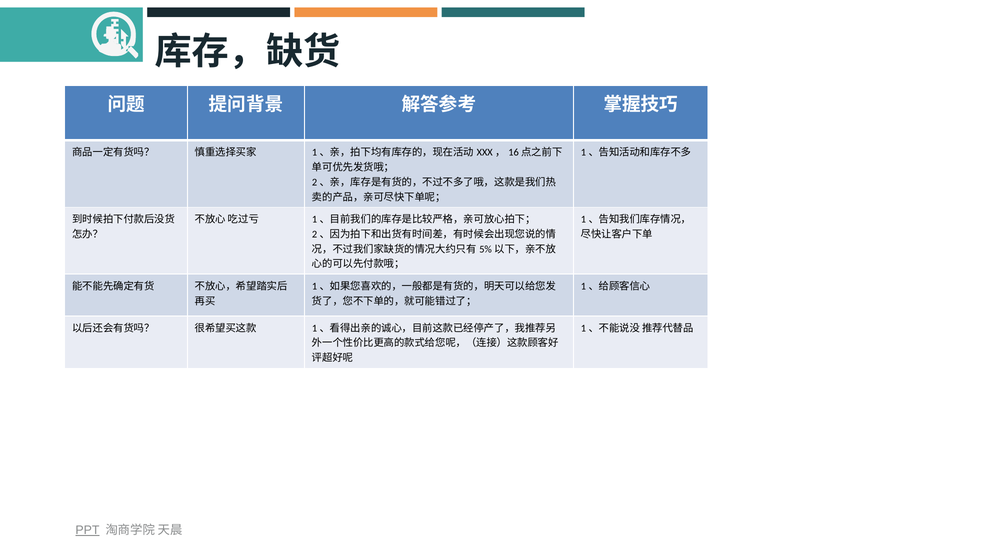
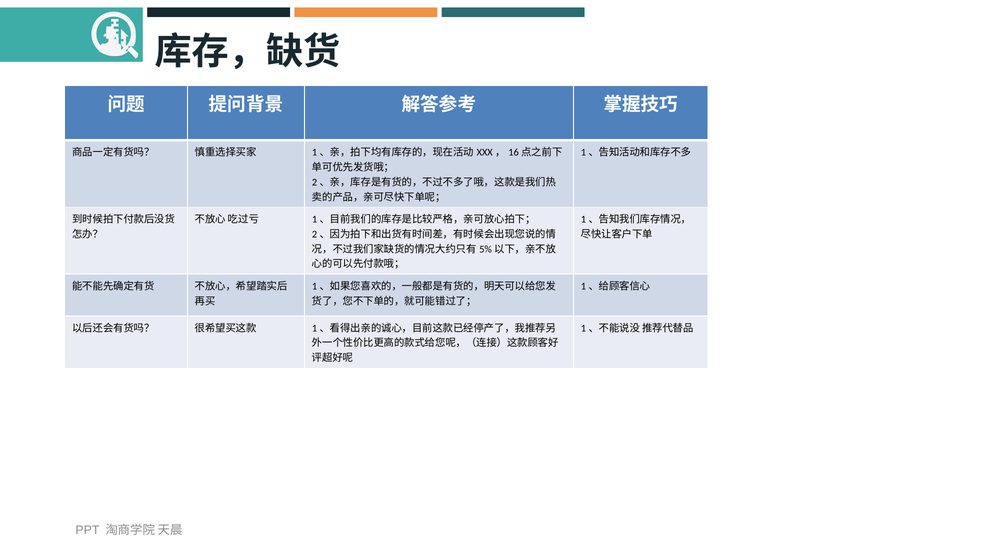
PPT underline: present -> none
